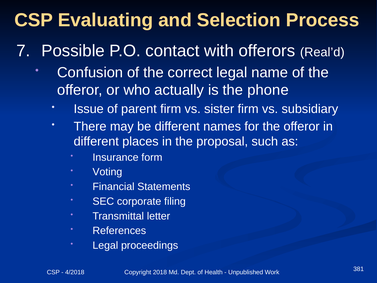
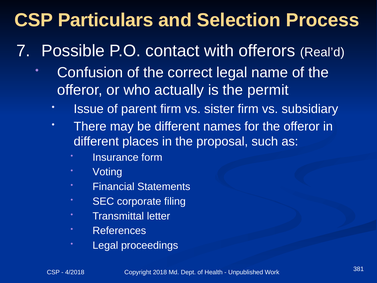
Evaluating: Evaluating -> Particulars
phone: phone -> permit
